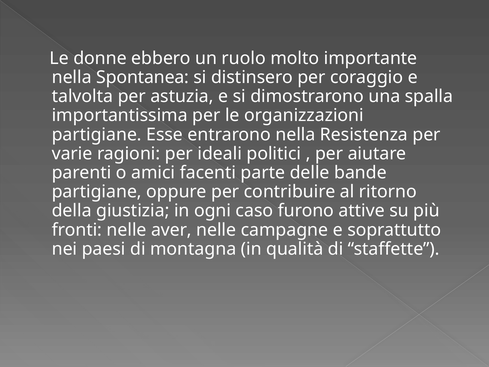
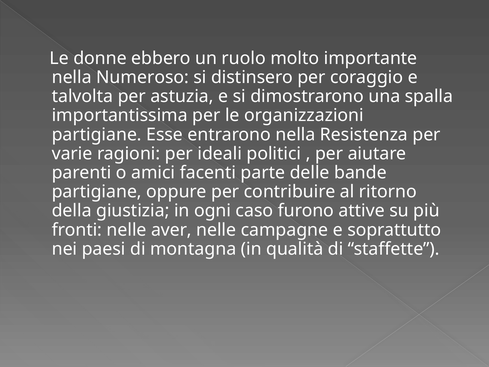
Spontanea: Spontanea -> Numeroso
